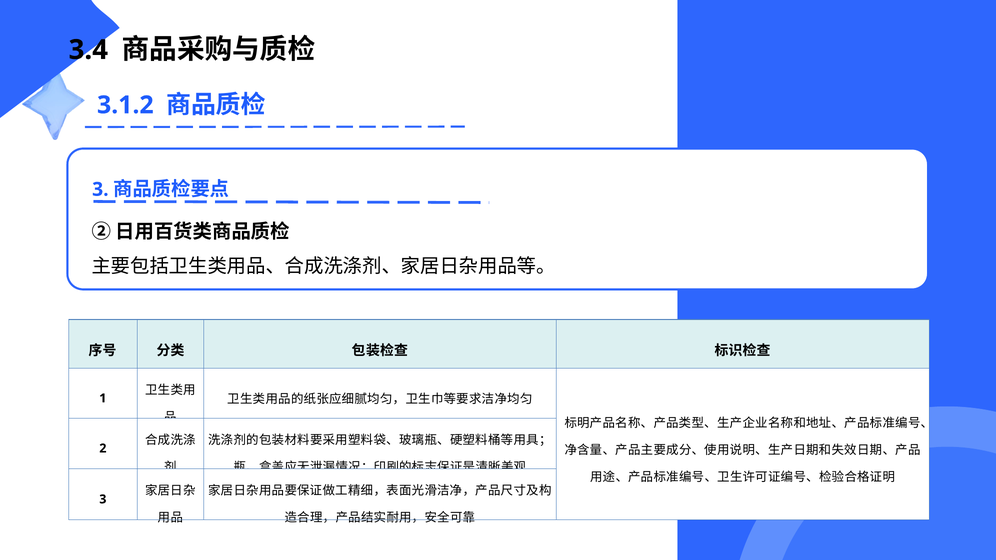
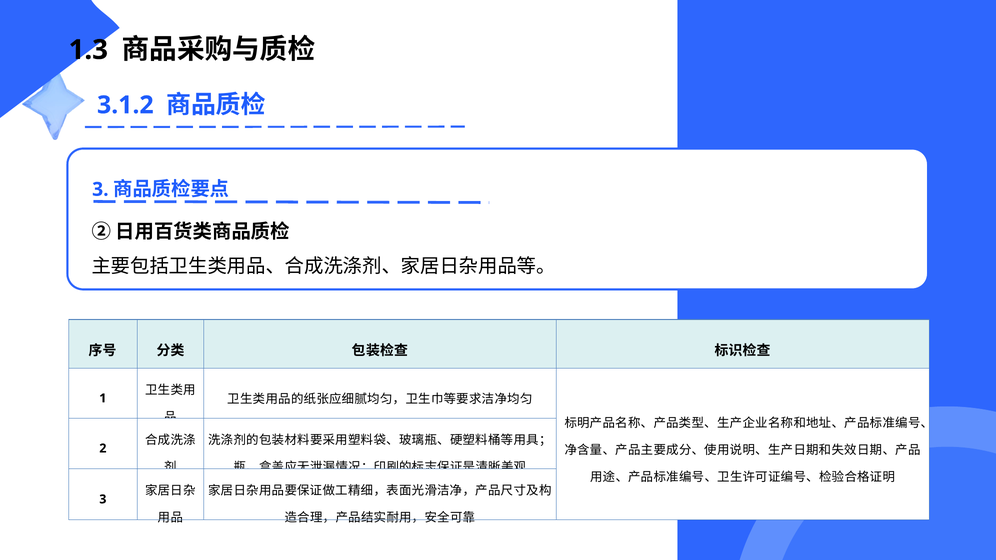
3.4: 3.4 -> 1.3
